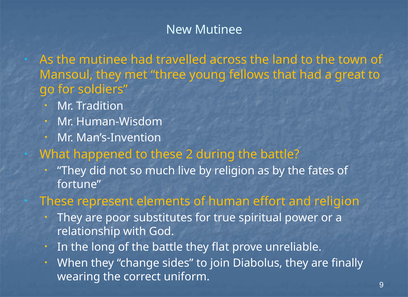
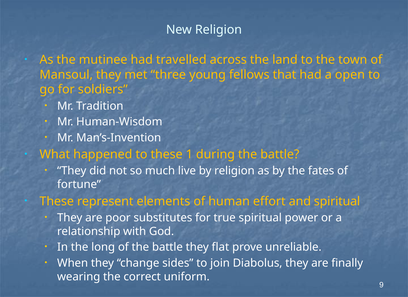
New Mutinee: Mutinee -> Religion
great: great -> open
2: 2 -> 1
and religion: religion -> spiritual
